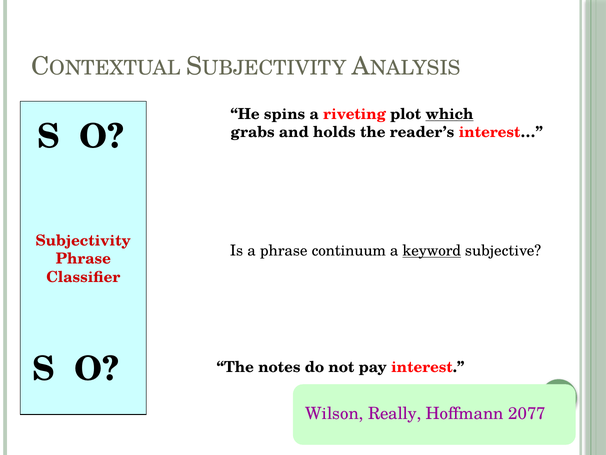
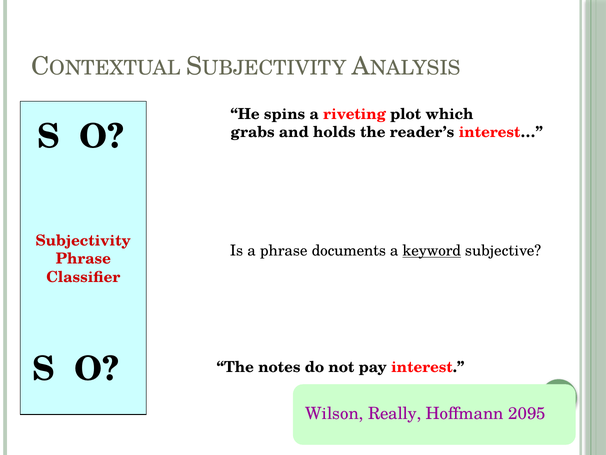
which underline: present -> none
continuum: continuum -> documents
2077: 2077 -> 2095
